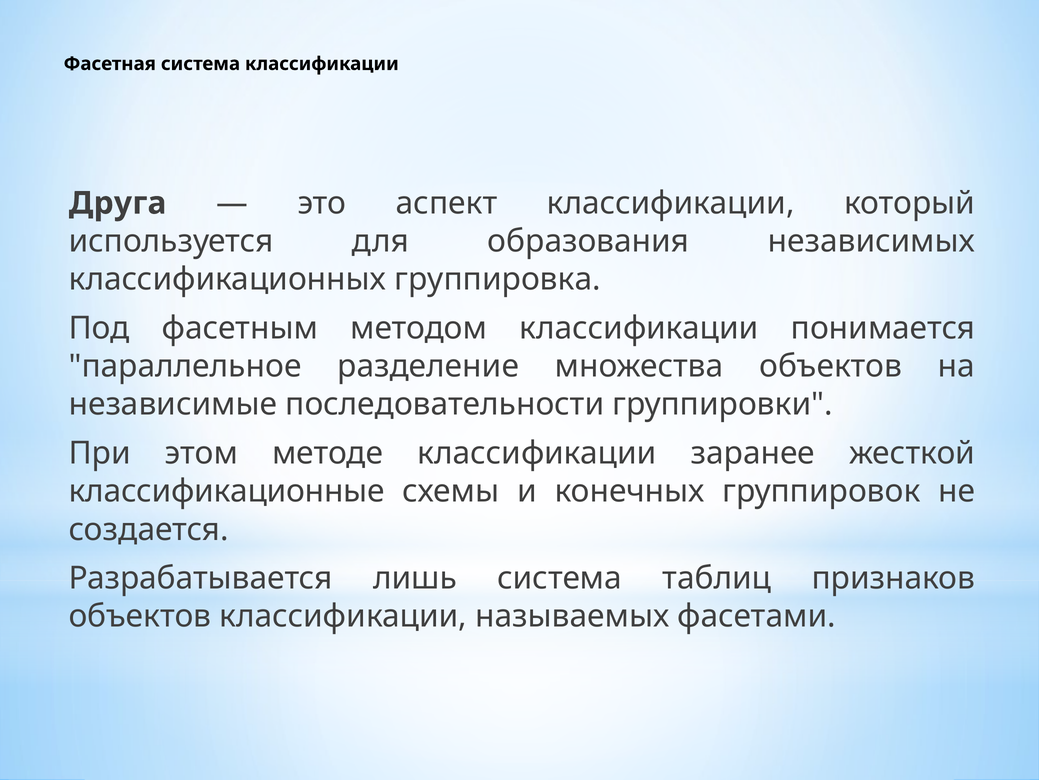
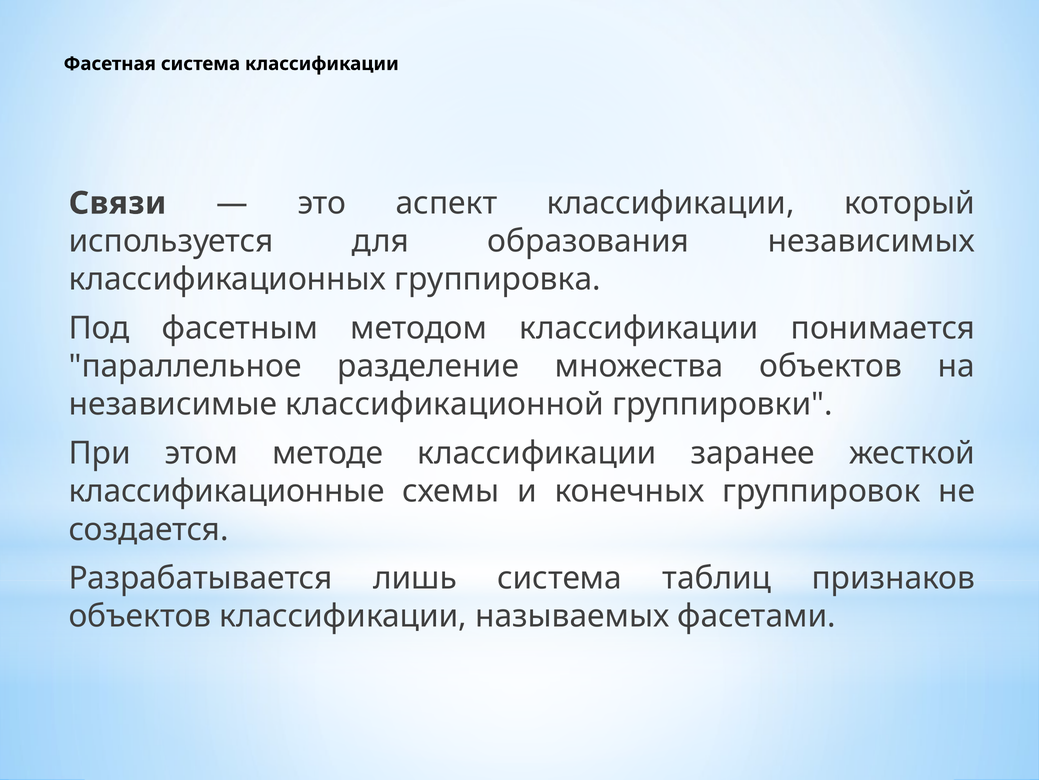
Друга: Друга -> Связи
последовательности: последовательности -> классификационной
